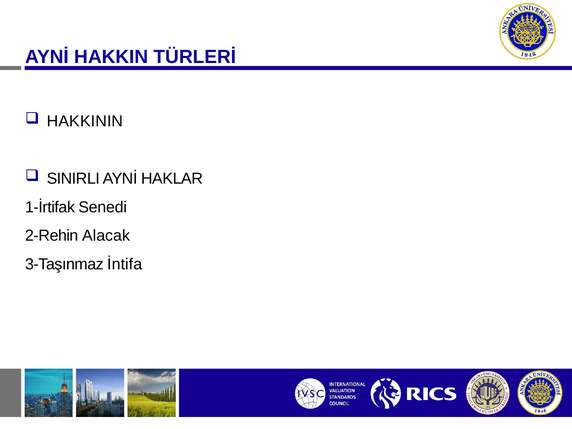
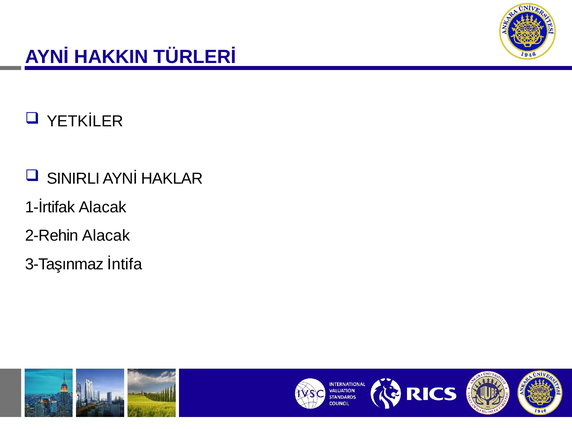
HAKKININ: HAKKININ -> YETKİLER
1-İrtifak Senedi: Senedi -> Alacak
